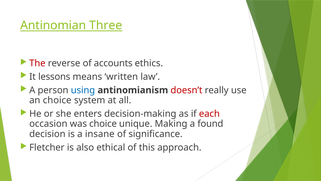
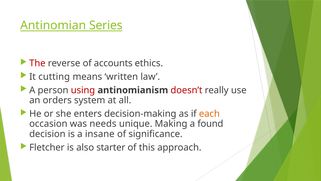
Three: Three -> Series
lessons: lessons -> cutting
using colour: blue -> red
an choice: choice -> orders
each colour: red -> orange
was choice: choice -> needs
ethical: ethical -> starter
